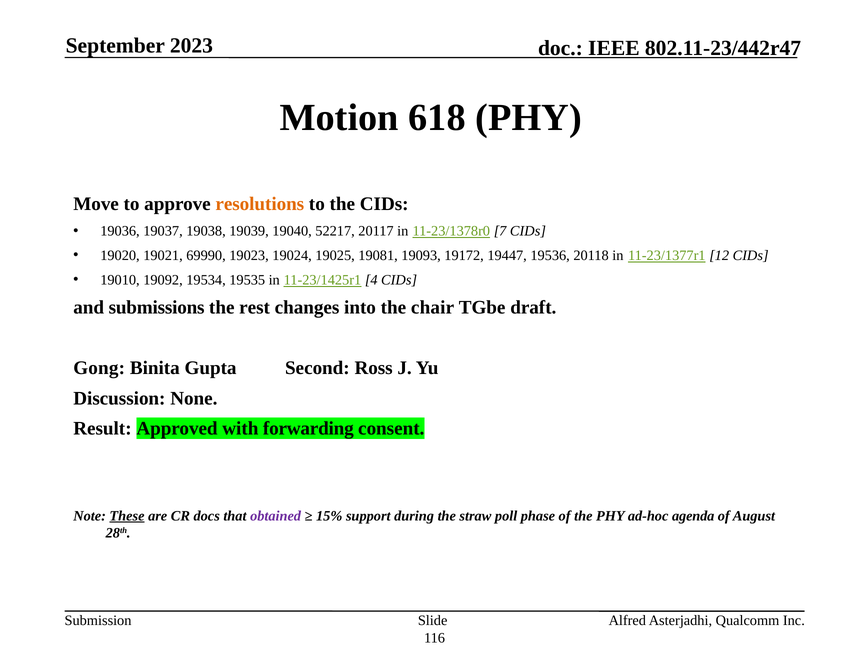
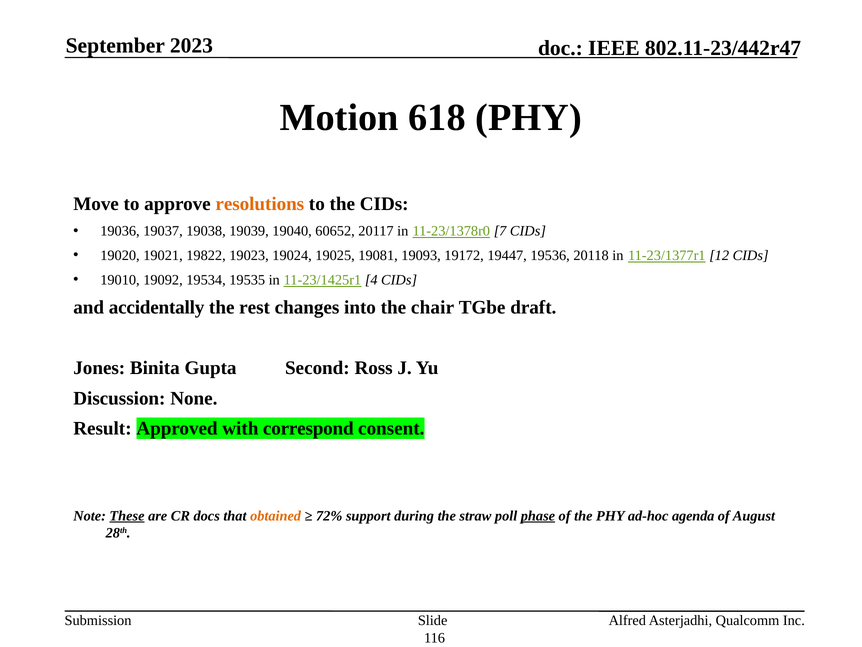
52217: 52217 -> 60652
69990: 69990 -> 19822
submissions: submissions -> accidentally
Gong: Gong -> Jones
forwarding: forwarding -> correspond
obtained colour: purple -> orange
15%: 15% -> 72%
phase underline: none -> present
